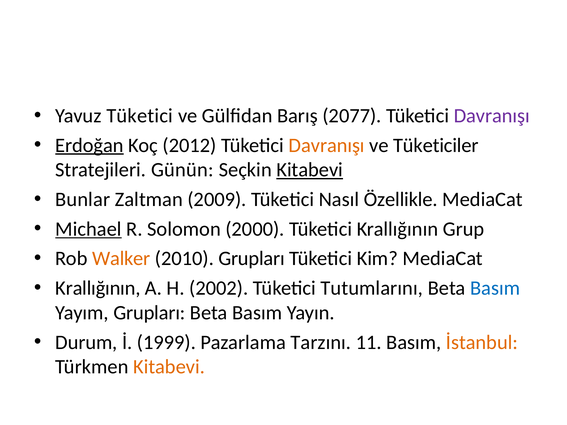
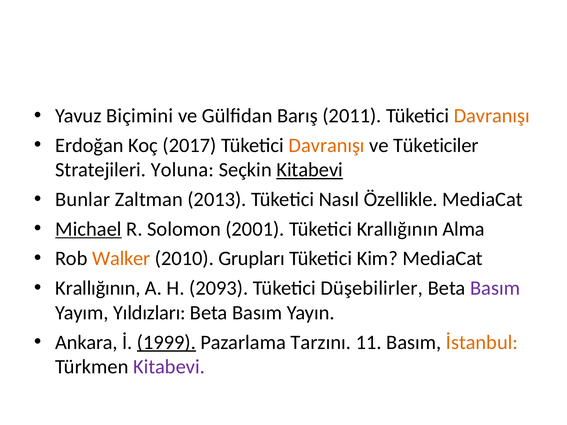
Yavuz Tüketici: Tüketici -> Biçimini
2077: 2077 -> 2011
Davranışı at (492, 116) colour: purple -> orange
Erdoğan underline: present -> none
2012: 2012 -> 2017
Günün: Günün -> Yoluna
2009: 2009 -> 2013
2000: 2000 -> 2001
Grup: Grup -> Alma
2002: 2002 -> 2093
Tutumlarını: Tutumlarını -> Düşebilirler
Basım at (495, 288) colour: blue -> purple
Yayım Grupları: Grupları -> Yıldızları
Durum: Durum -> Ankara
1999 underline: none -> present
Kitabevi at (169, 367) colour: orange -> purple
